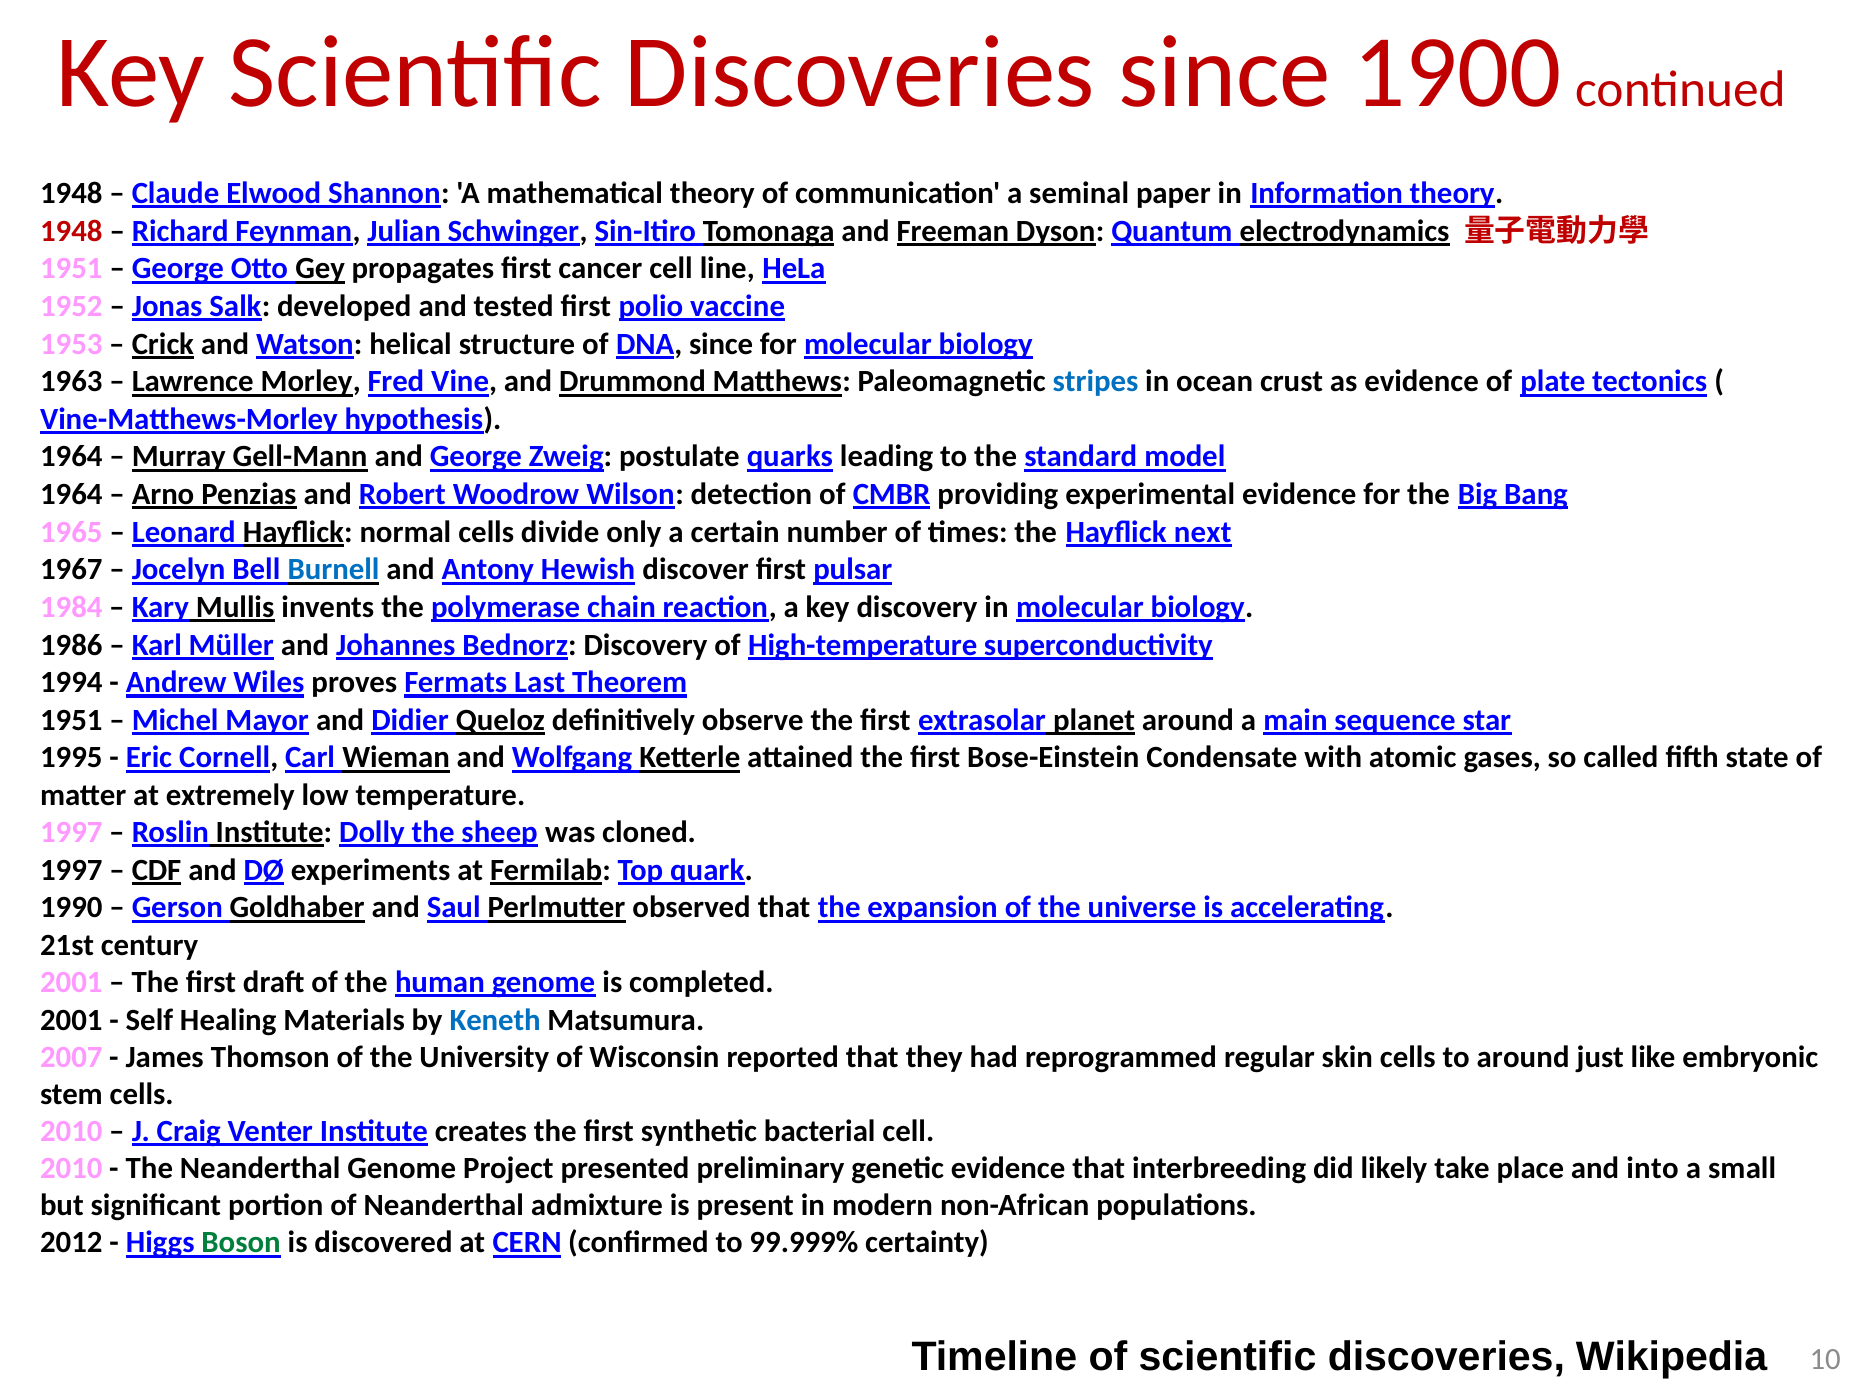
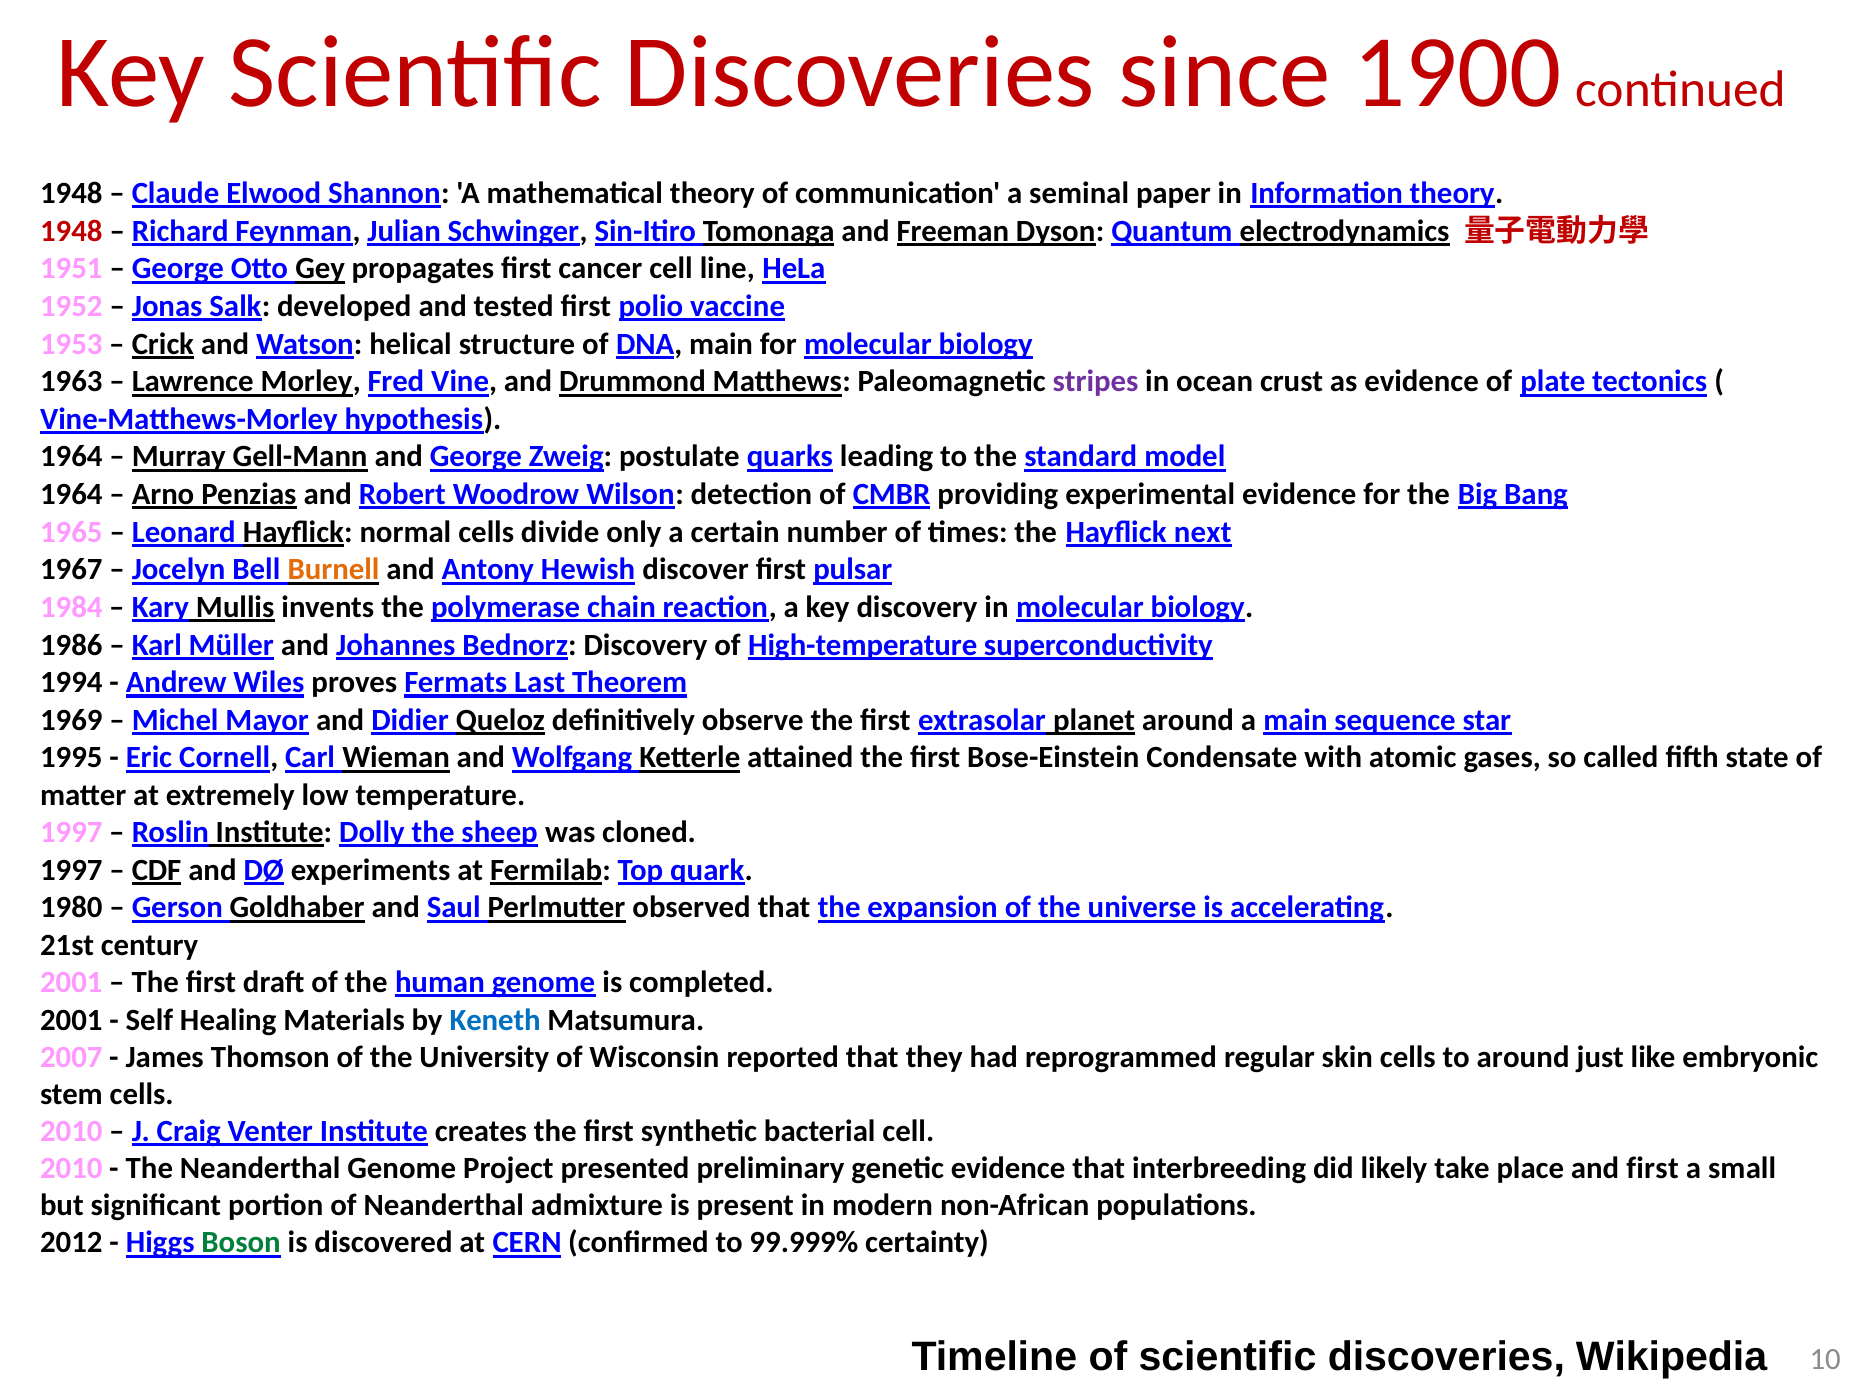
DNA since: since -> main
stripes colour: blue -> purple
Burnell colour: blue -> orange
1951 at (71, 720): 1951 -> 1969
1990: 1990 -> 1980
and into: into -> first
